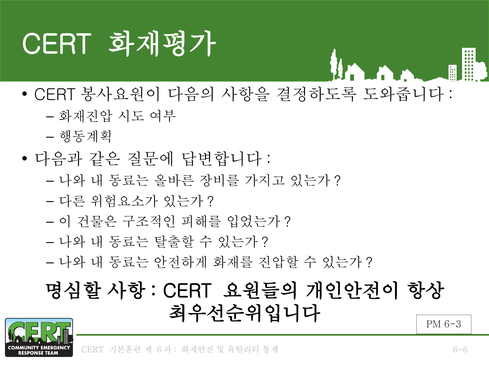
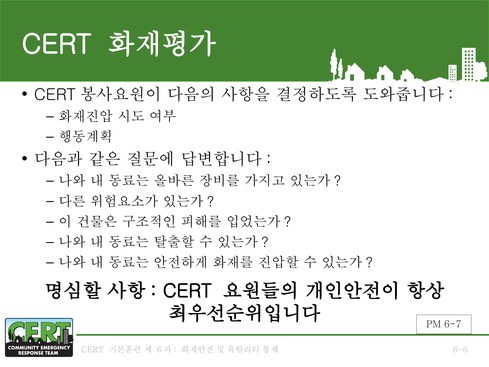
6-3: 6-3 -> 6-7
